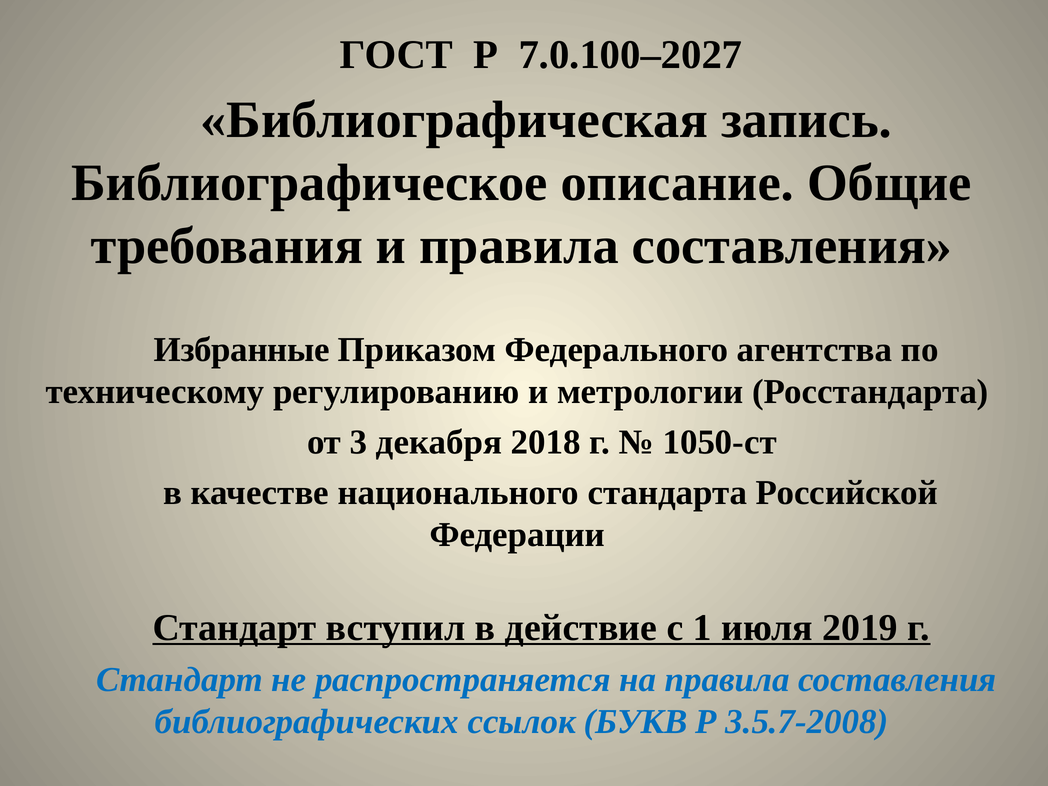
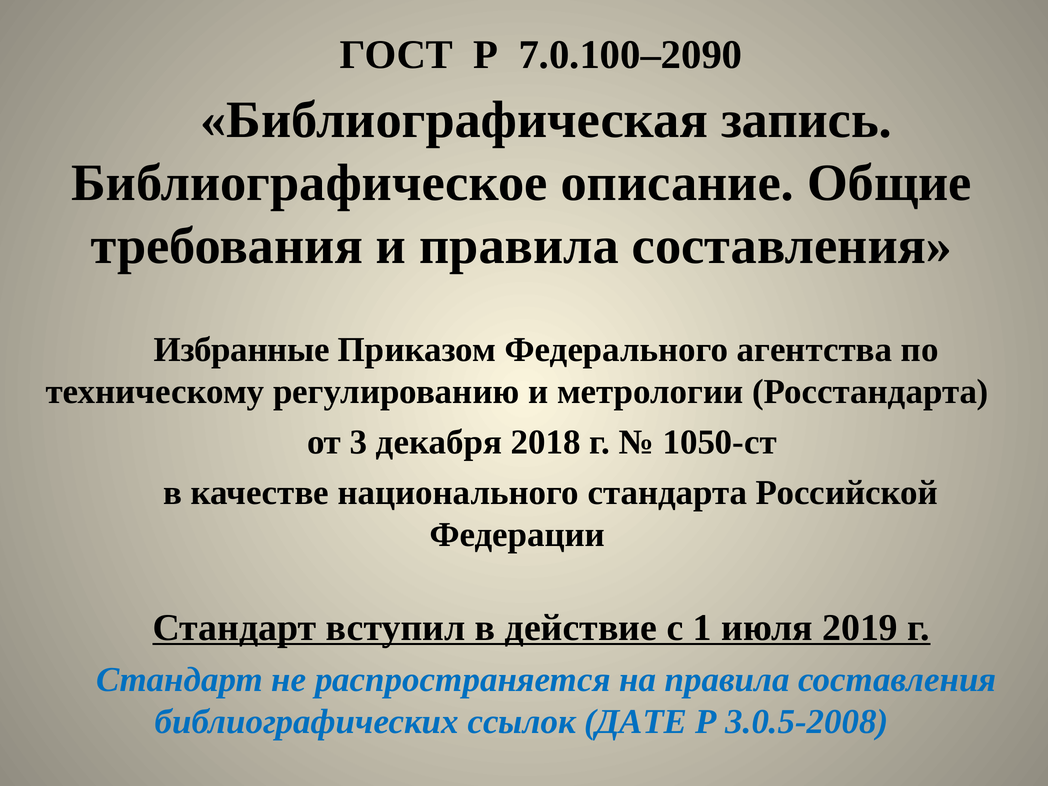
7.0.100–2027: 7.0.100–2027 -> 7.0.100–2090
БУКВ: БУКВ -> ДАТЕ
3.5.7-2008: 3.5.7-2008 -> 3.0.5-2008
